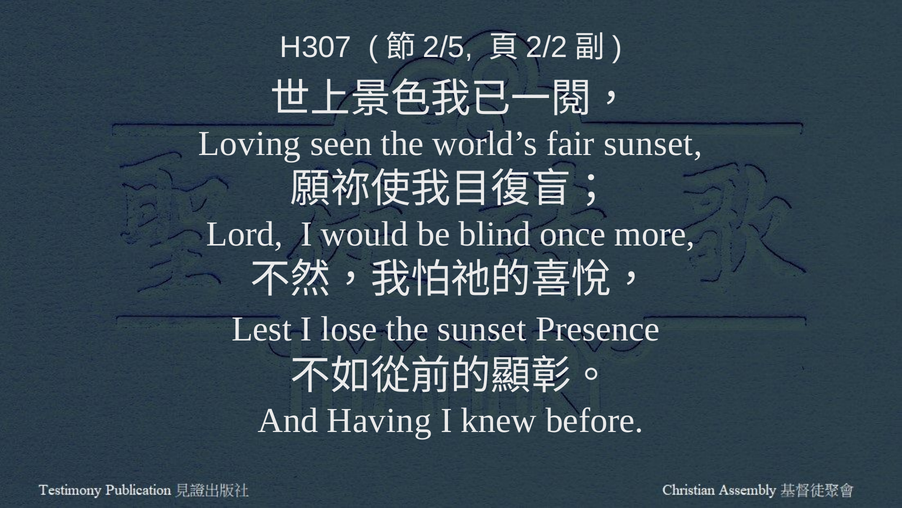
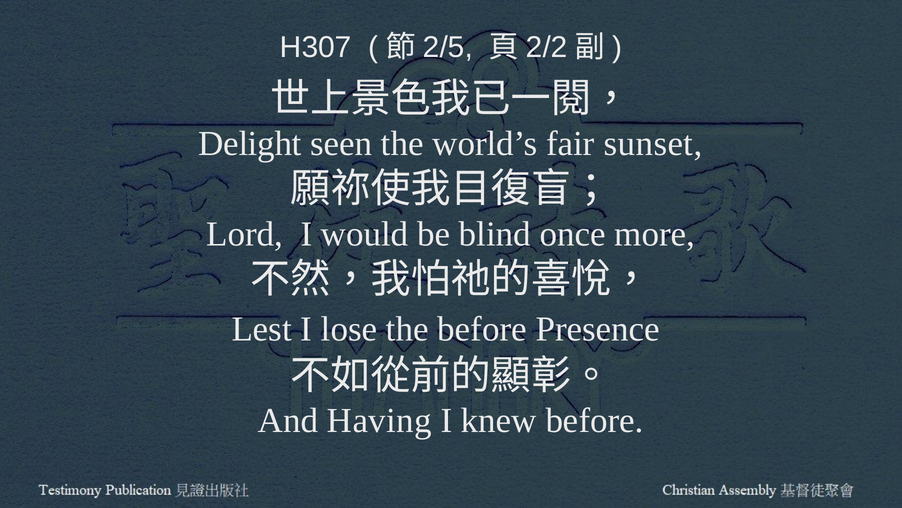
Loving: Loving -> Delight
the sunset: sunset -> before
